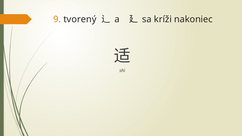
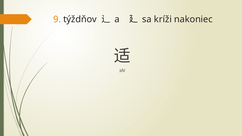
tvorený: tvorený -> týždňov
